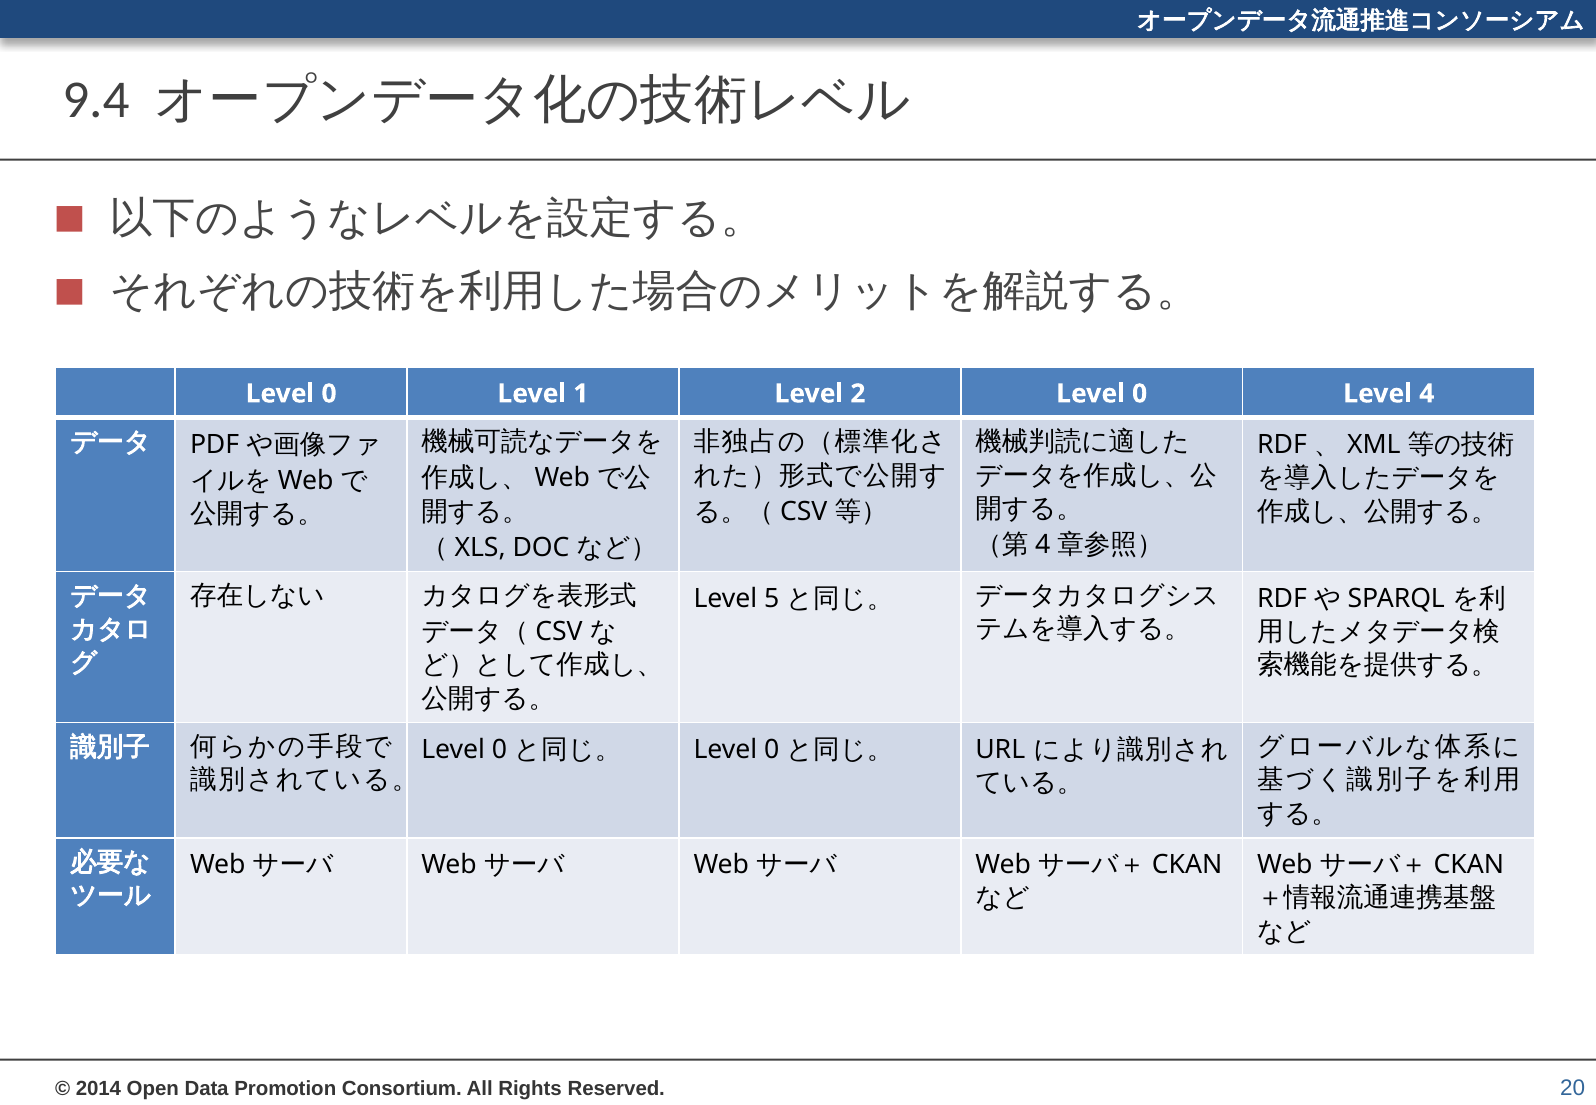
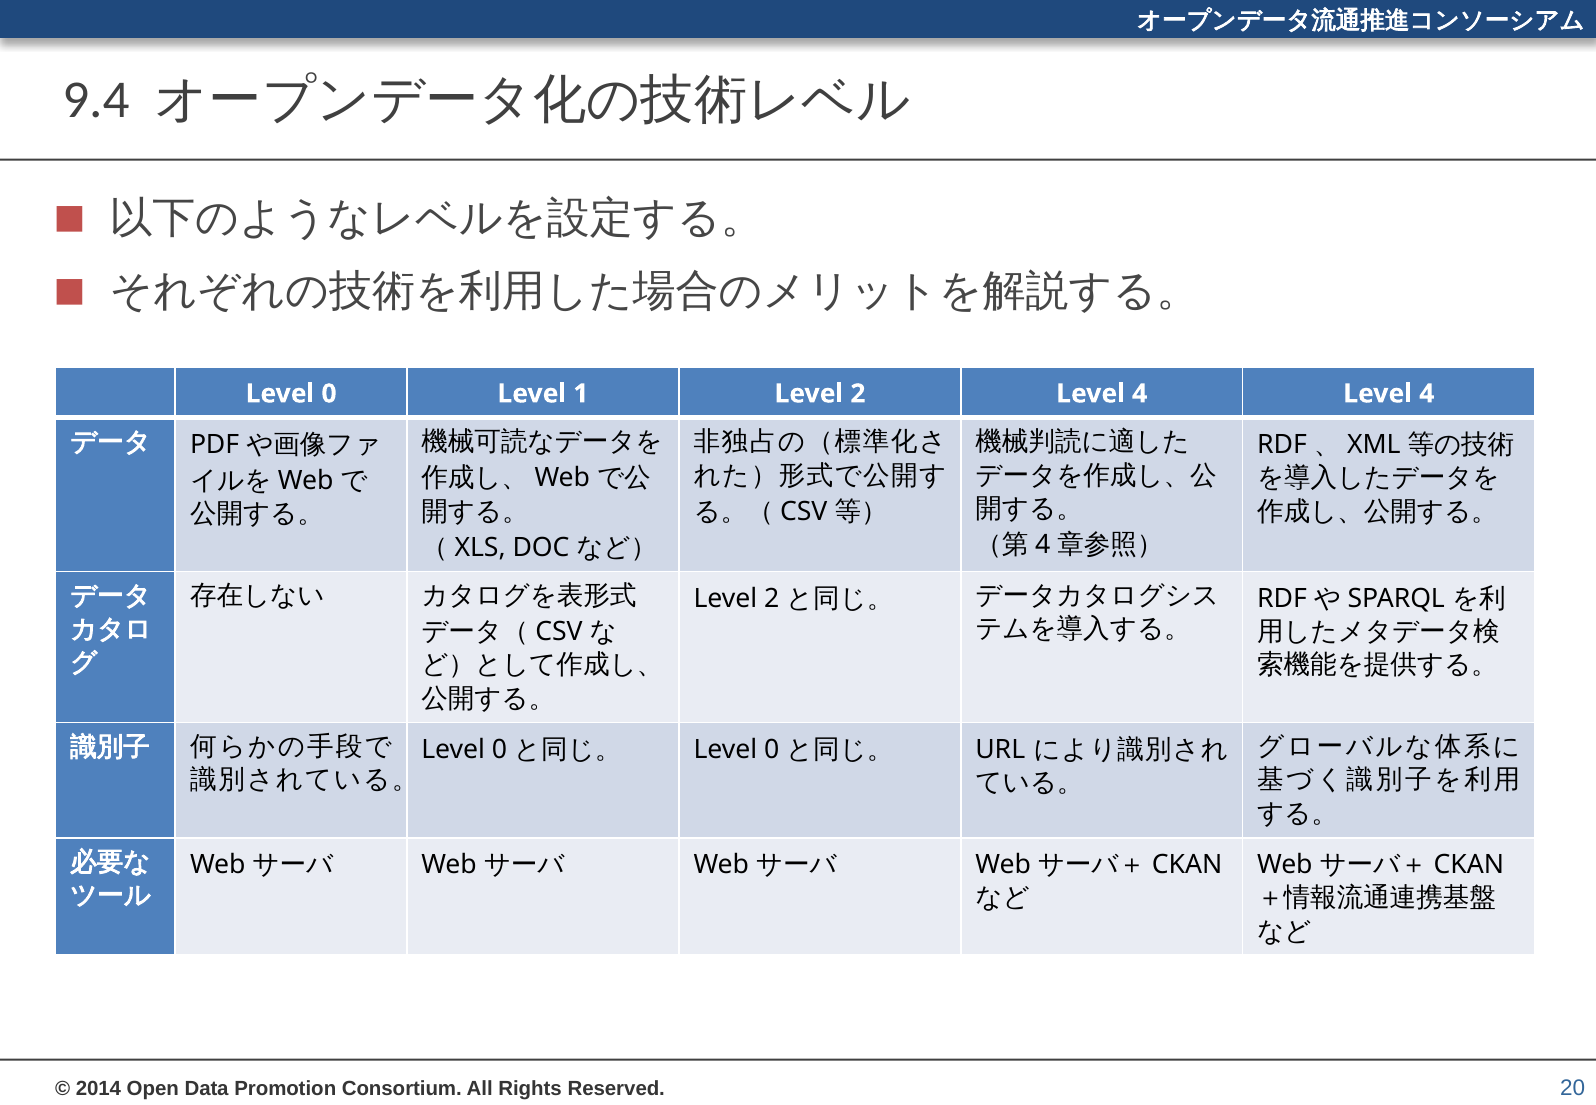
2 Level 0: 0 -> 4
5 at (772, 598): 5 -> 2
